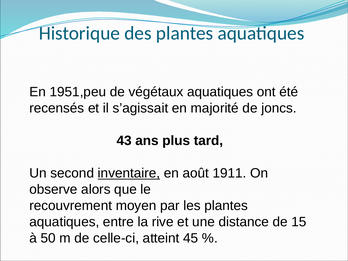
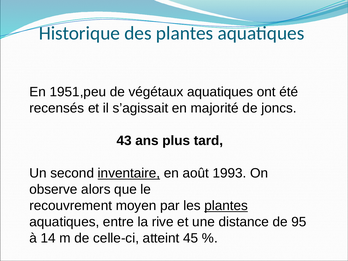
1911: 1911 -> 1993
plantes at (226, 206) underline: none -> present
15: 15 -> 95
50: 50 -> 14
